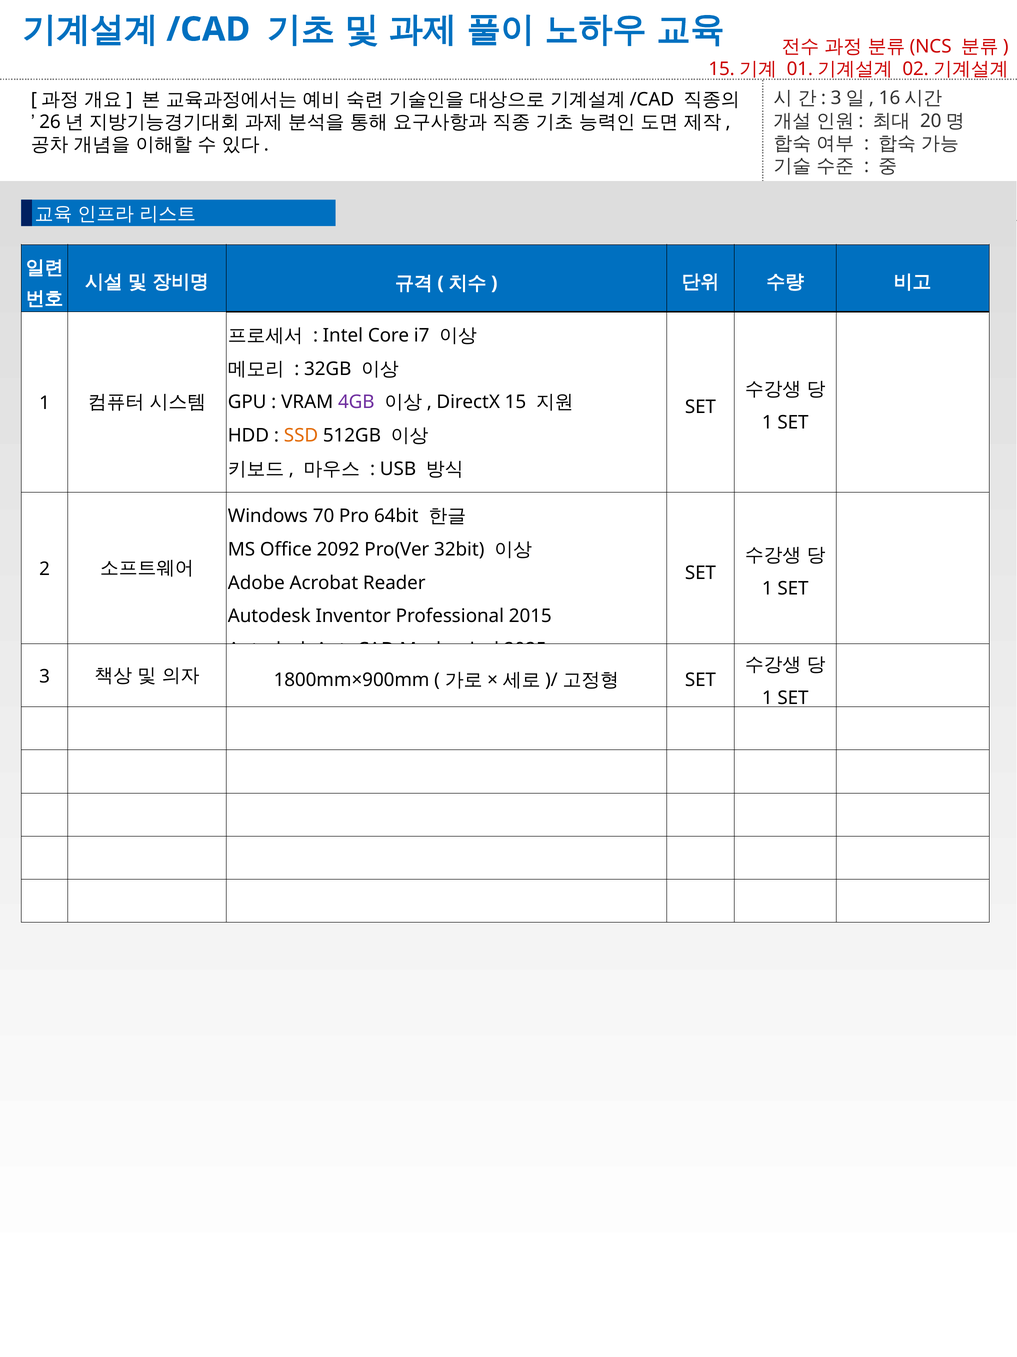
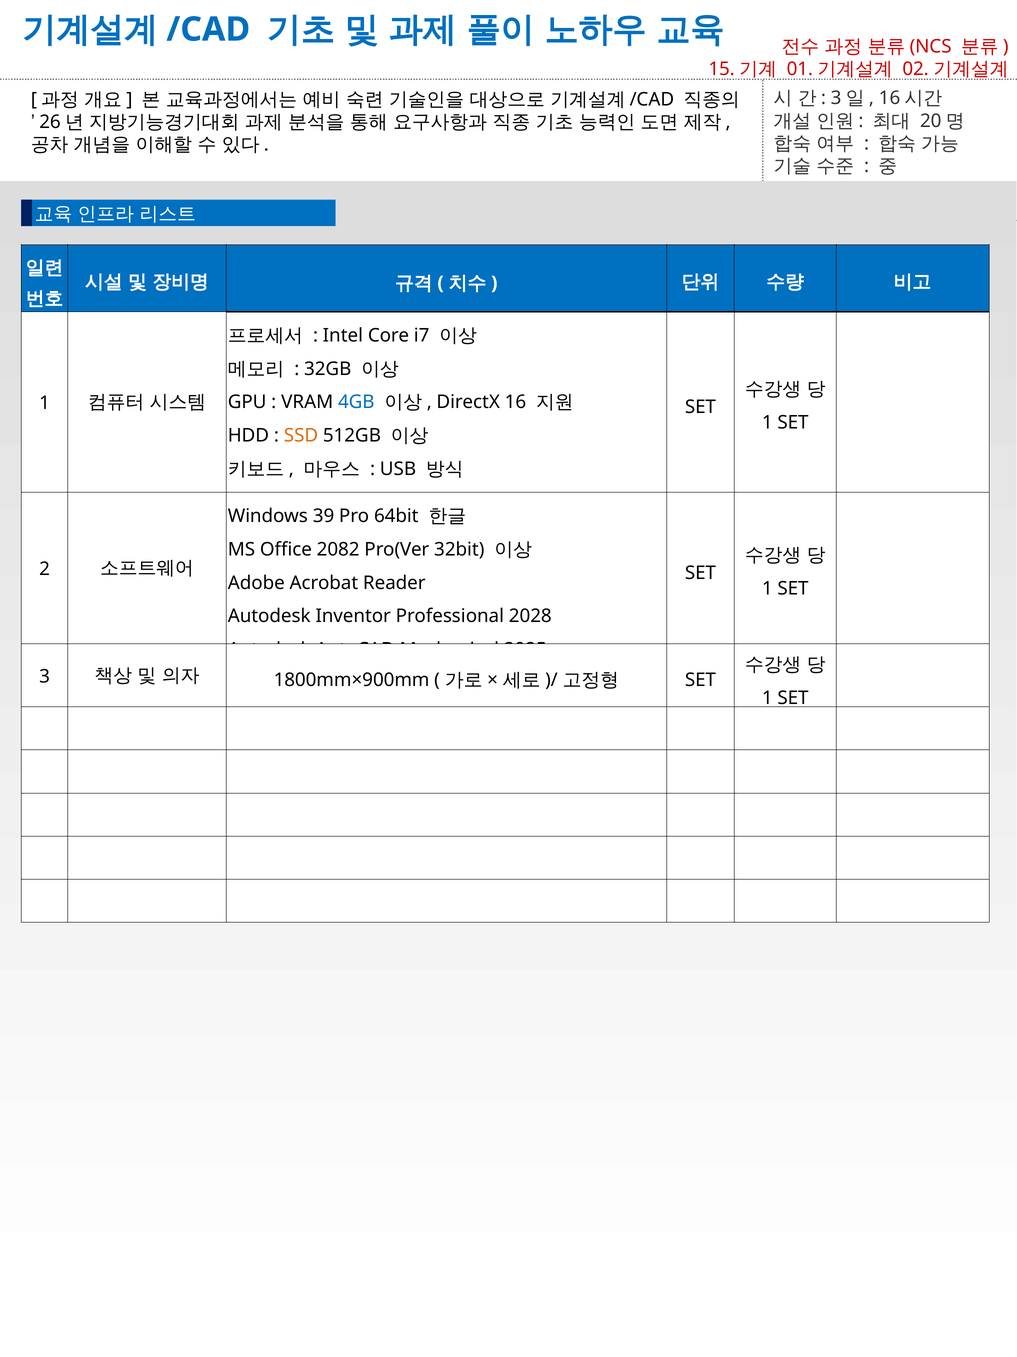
4GB colour: purple -> blue
15: 15 -> 16
70: 70 -> 39
2092: 2092 -> 2082
2015: 2015 -> 2028
